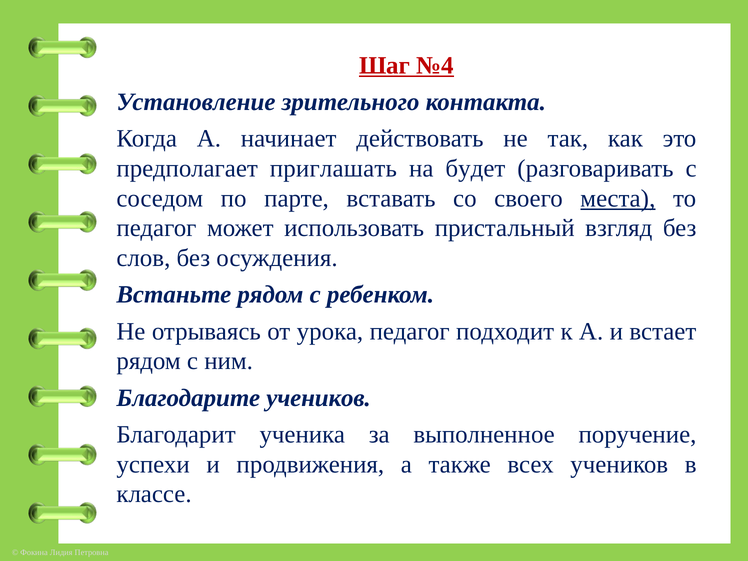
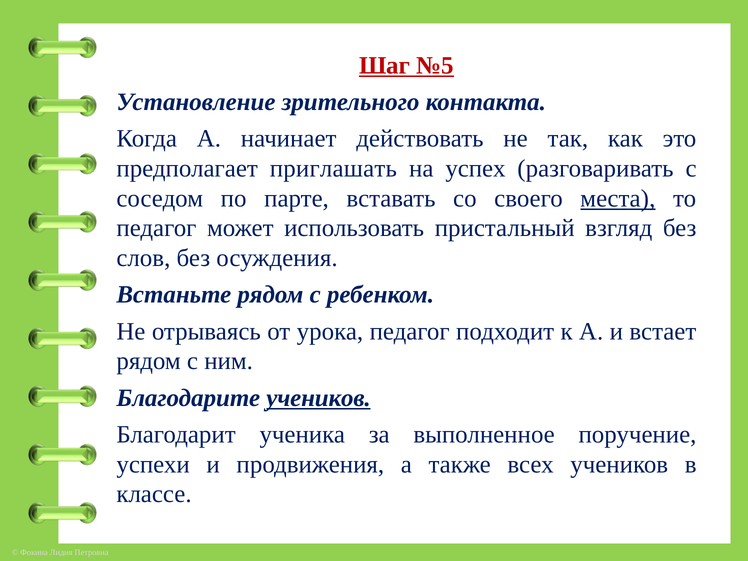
№4: №4 -> №5
будет: будет -> успех
учеников at (319, 398) underline: none -> present
